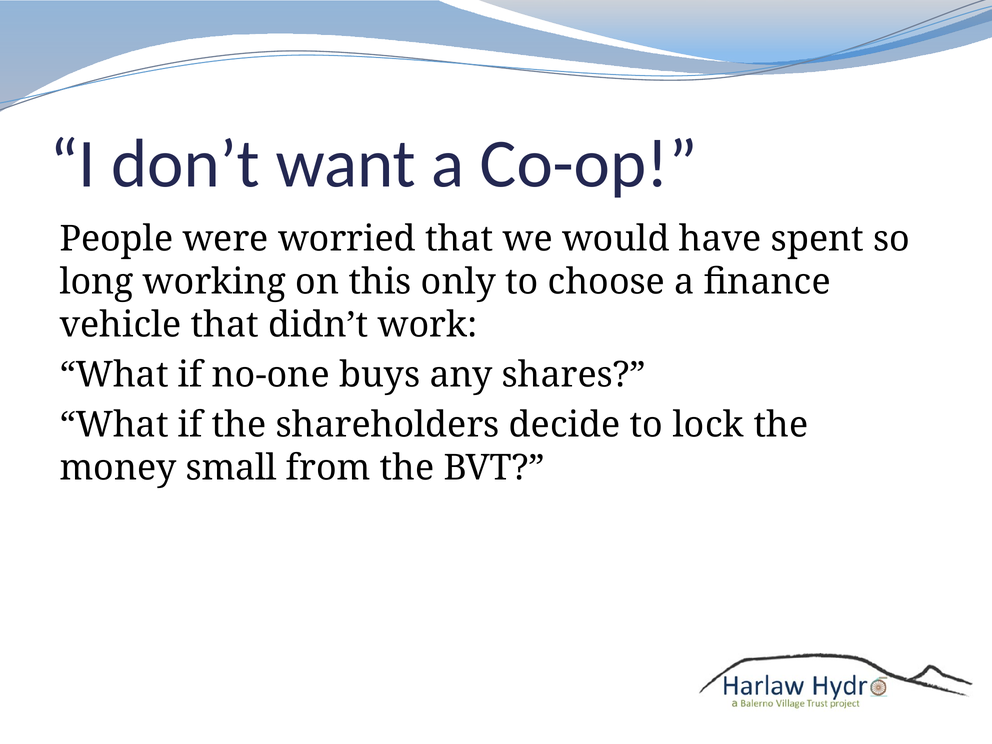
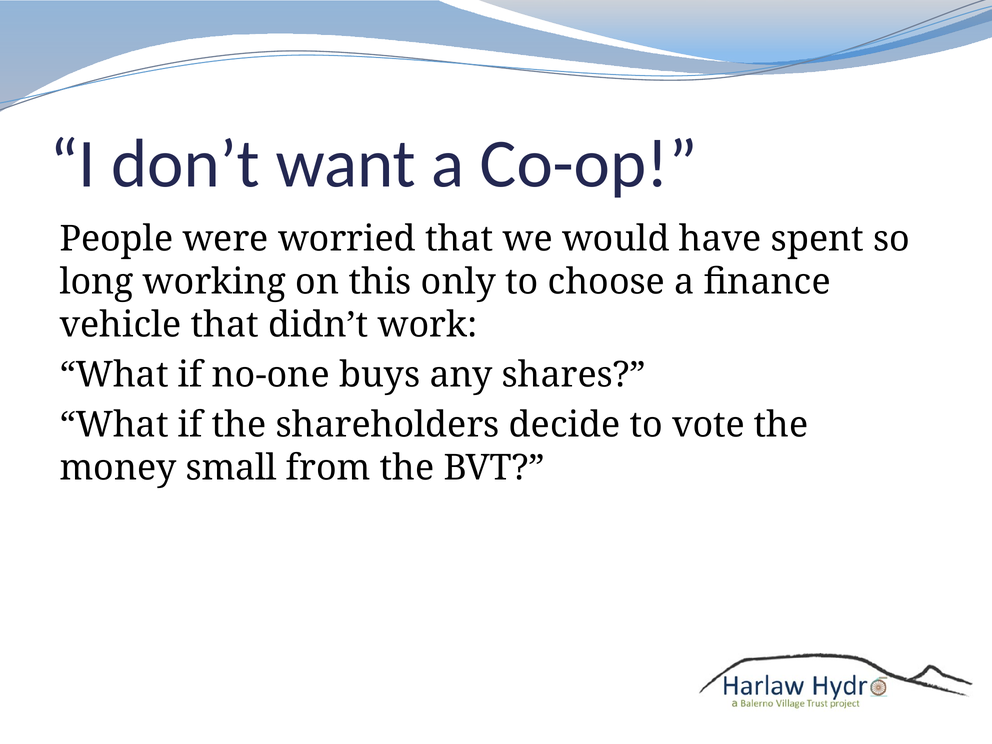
lock: lock -> vote
